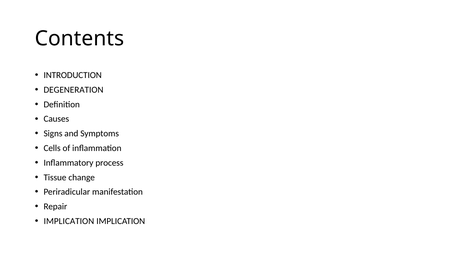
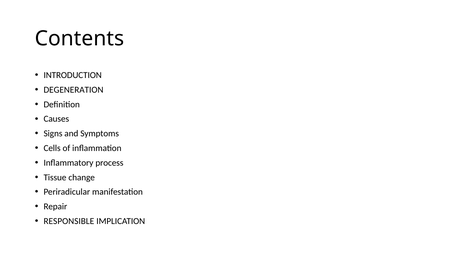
IMPLICATION at (69, 221): IMPLICATION -> RESPONSIBLE
